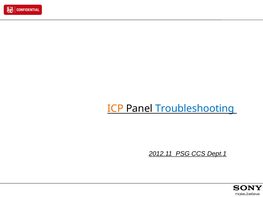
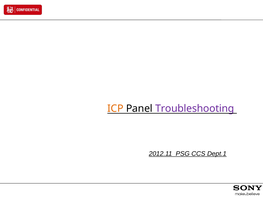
Troubleshooting colour: blue -> purple
